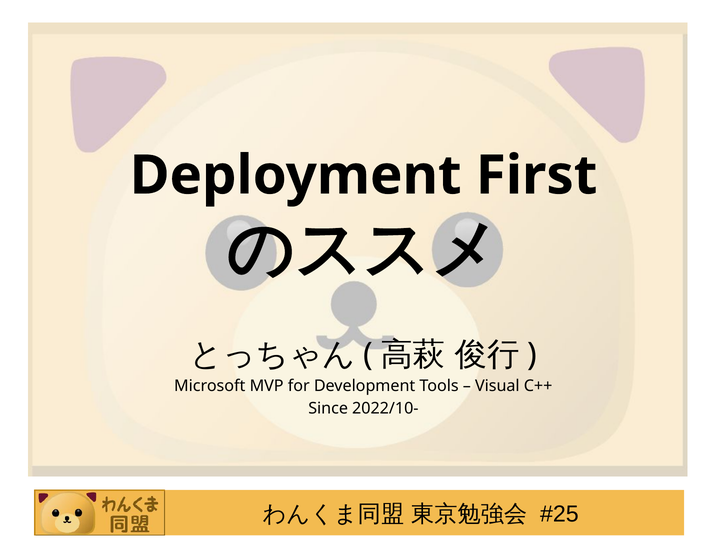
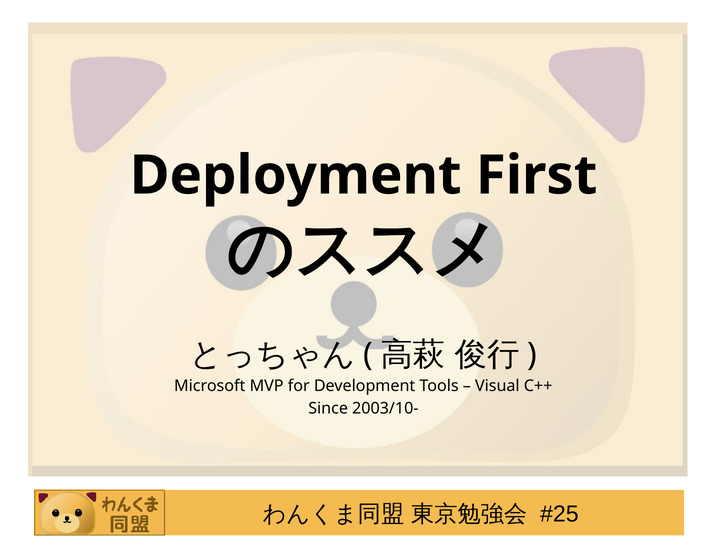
2022/10-: 2022/10- -> 2003/10-
